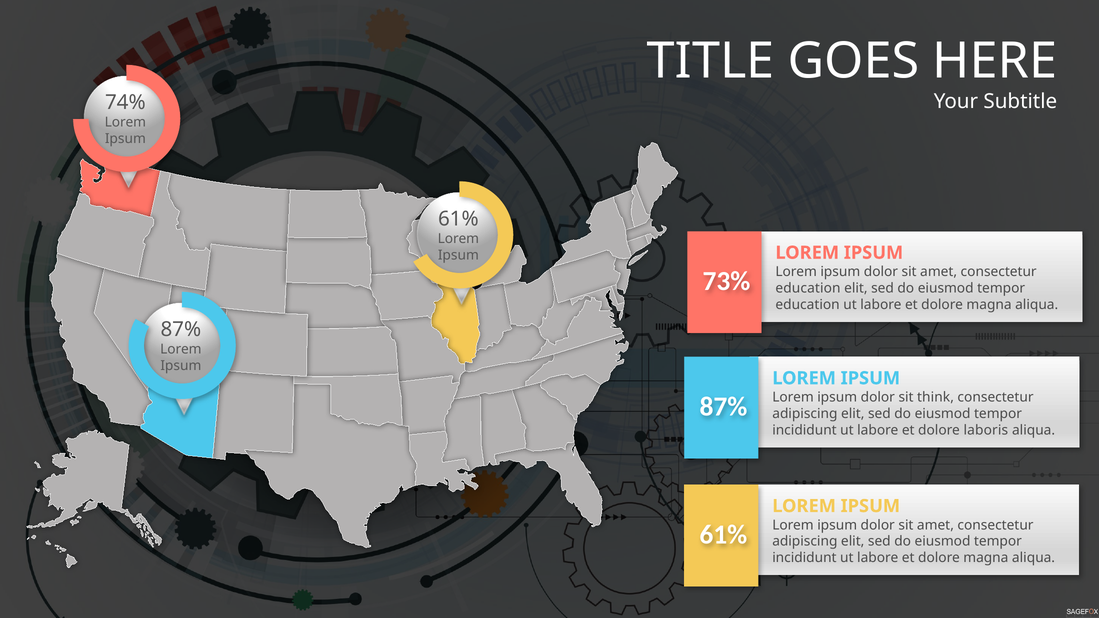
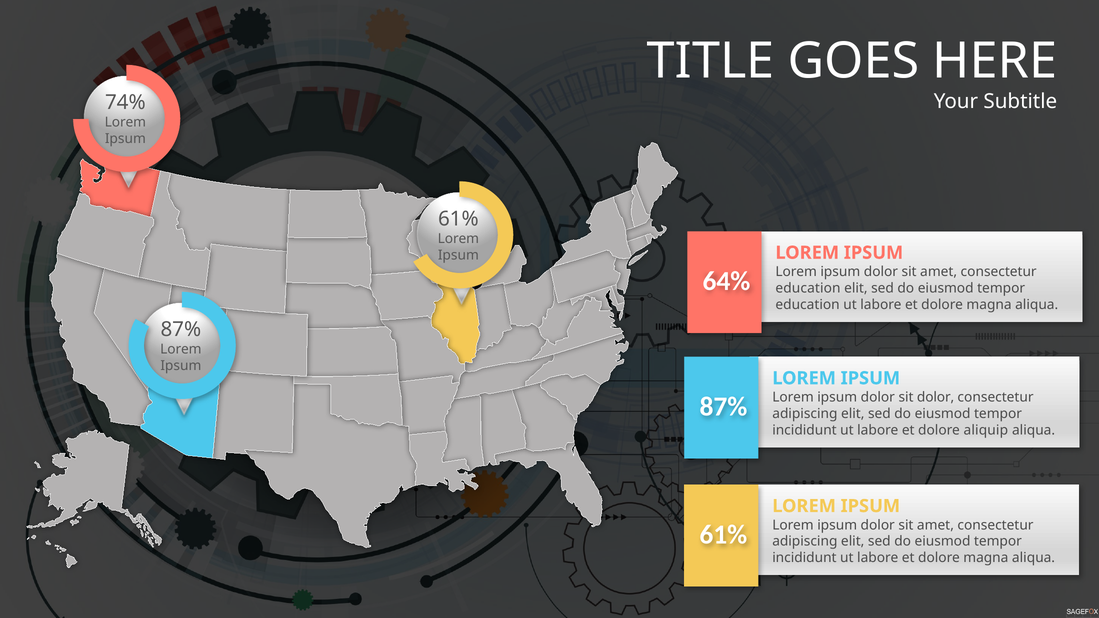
73%: 73% -> 64%
sit think: think -> dolor
laboris: laboris -> aliquip
